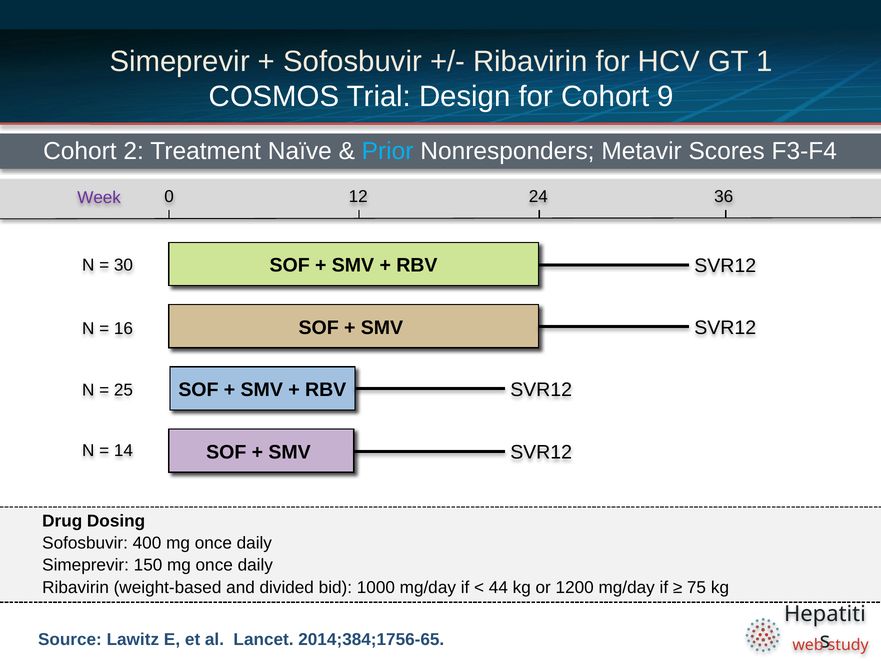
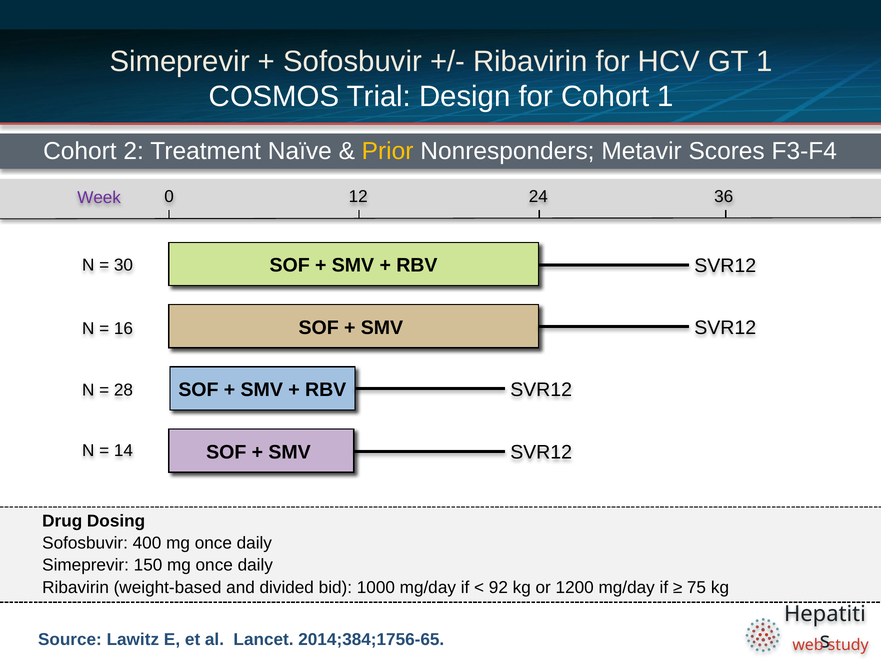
Cohort 9: 9 -> 1
Prior colour: light blue -> yellow
25: 25 -> 28
44: 44 -> 92
